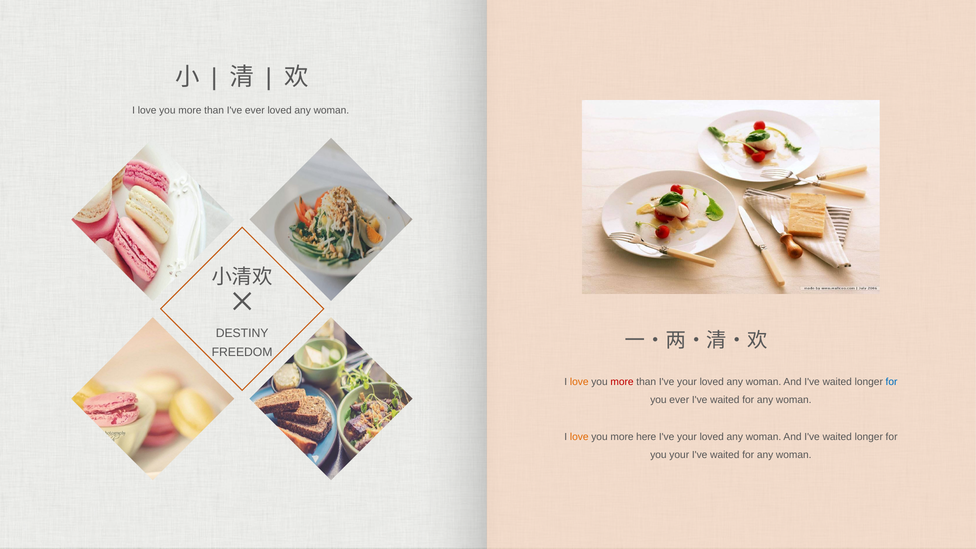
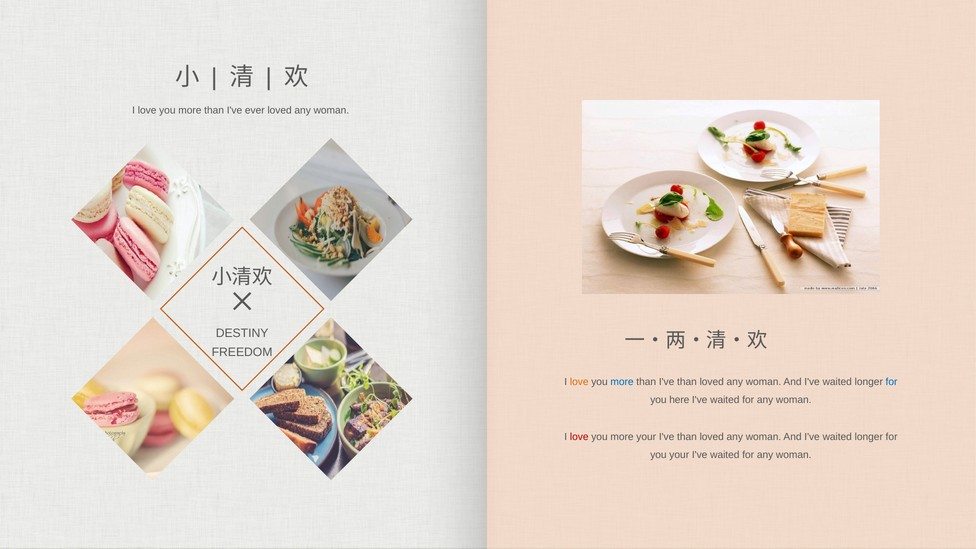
more at (622, 382) colour: red -> blue
than I've your: your -> than
you ever: ever -> here
love at (579, 437) colour: orange -> red
more here: here -> your
your at (687, 437): your -> than
